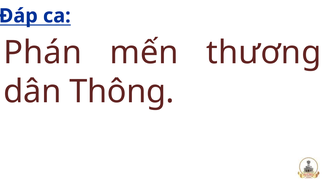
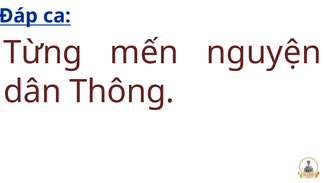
Phán: Phán -> Từng
thương: thương -> nguyện
